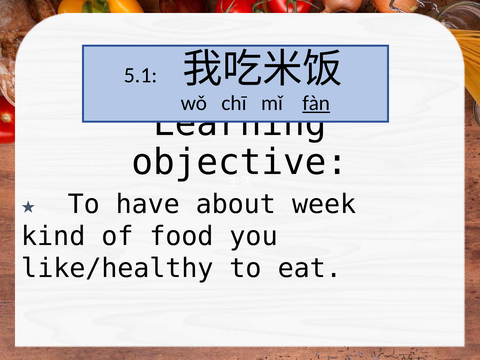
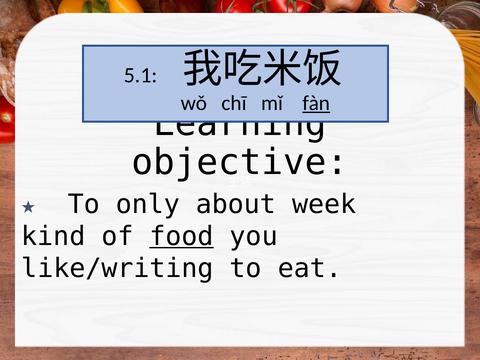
have: have -> only
food underline: none -> present
like/healthy: like/healthy -> like/writing
